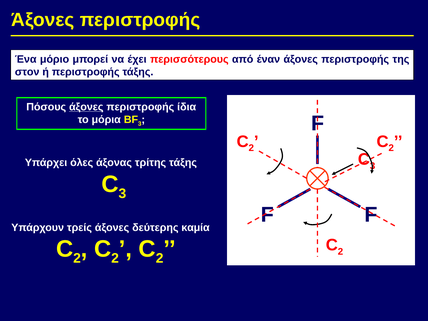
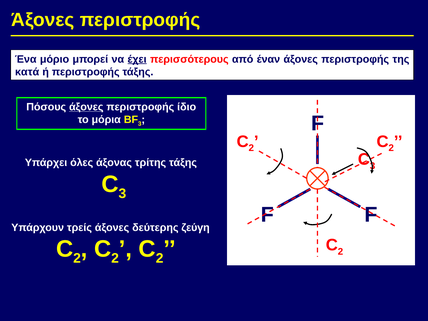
έχει underline: none -> present
στον: στον -> κατά
ίδια: ίδια -> ίδιο
καμία: καμία -> ζεύγη
